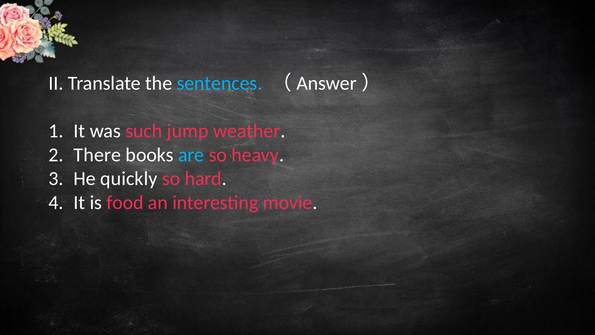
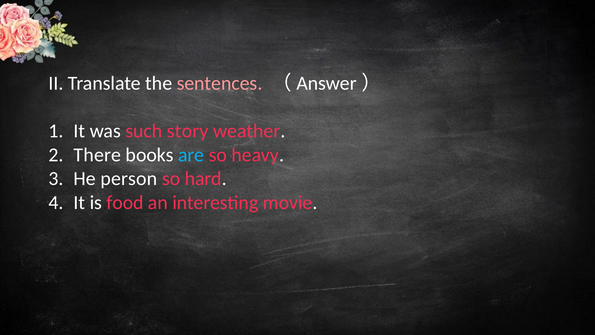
sentences colour: light blue -> pink
jump: jump -> story
quickly: quickly -> person
